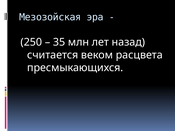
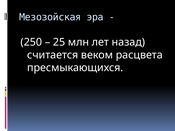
35: 35 -> 25
